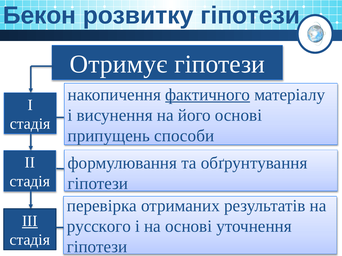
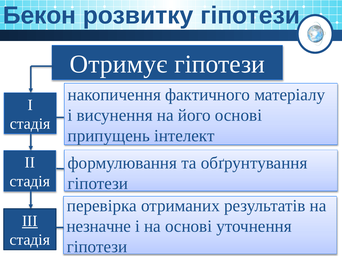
фактичного underline: present -> none
способи: способи -> інтелект
русского: русского -> незначне
